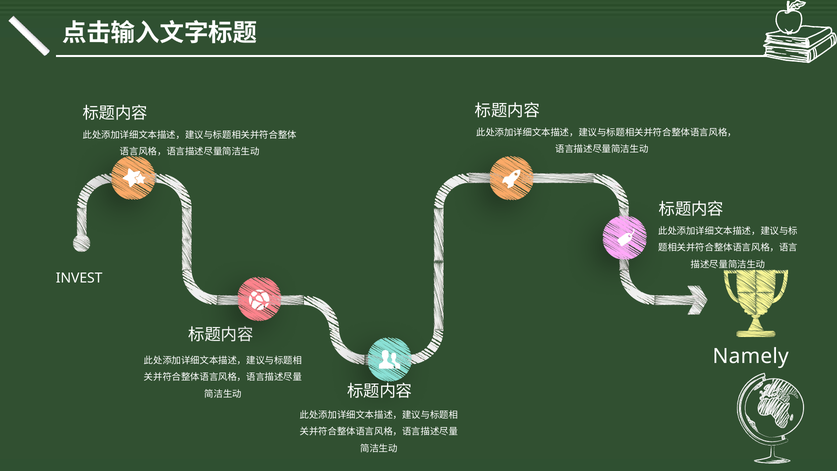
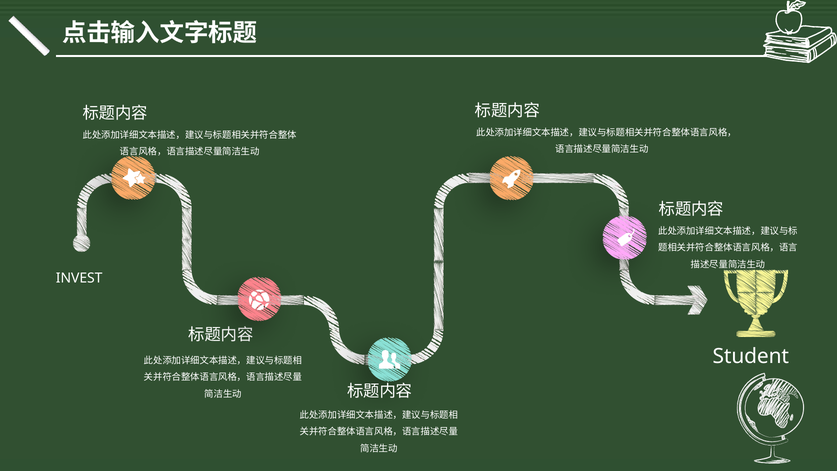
Namely: Namely -> Student
